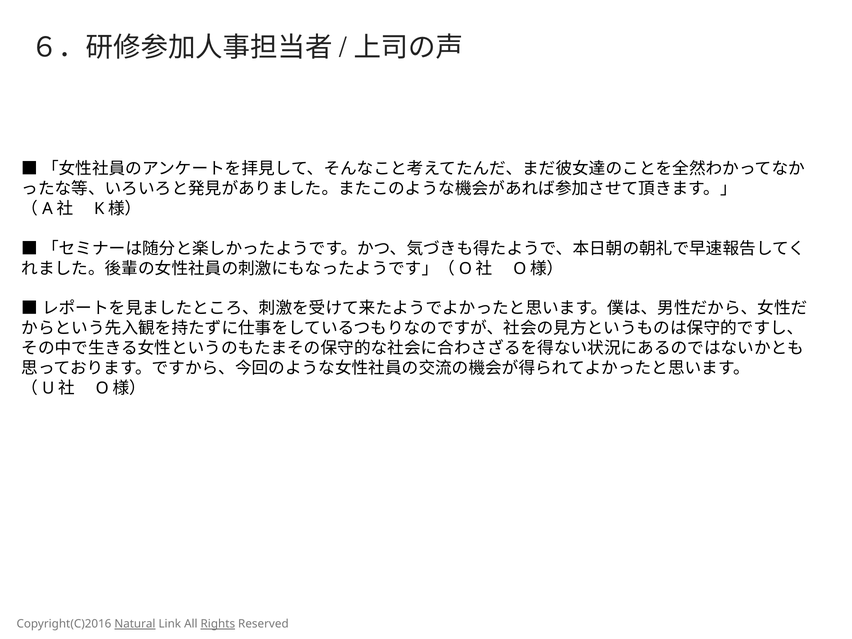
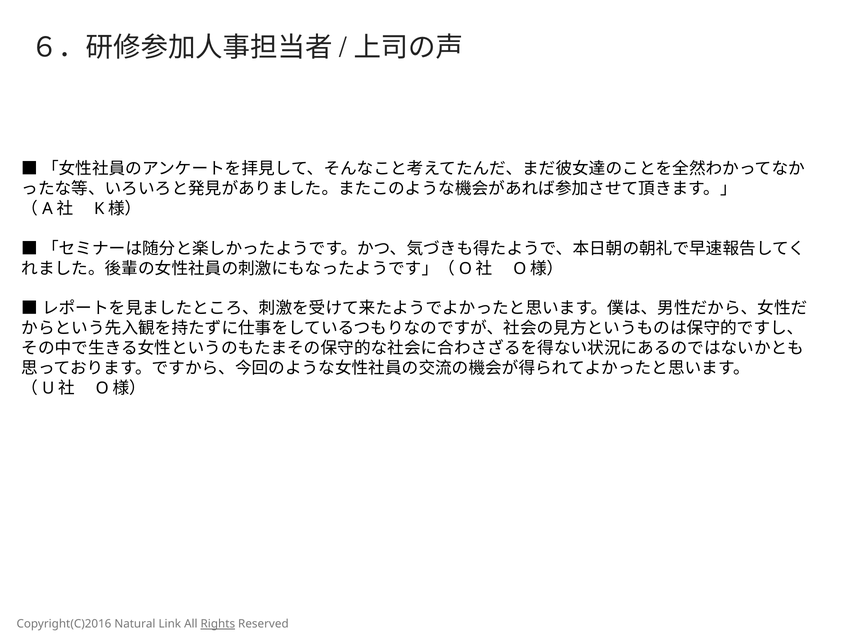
Natural underline: present -> none
